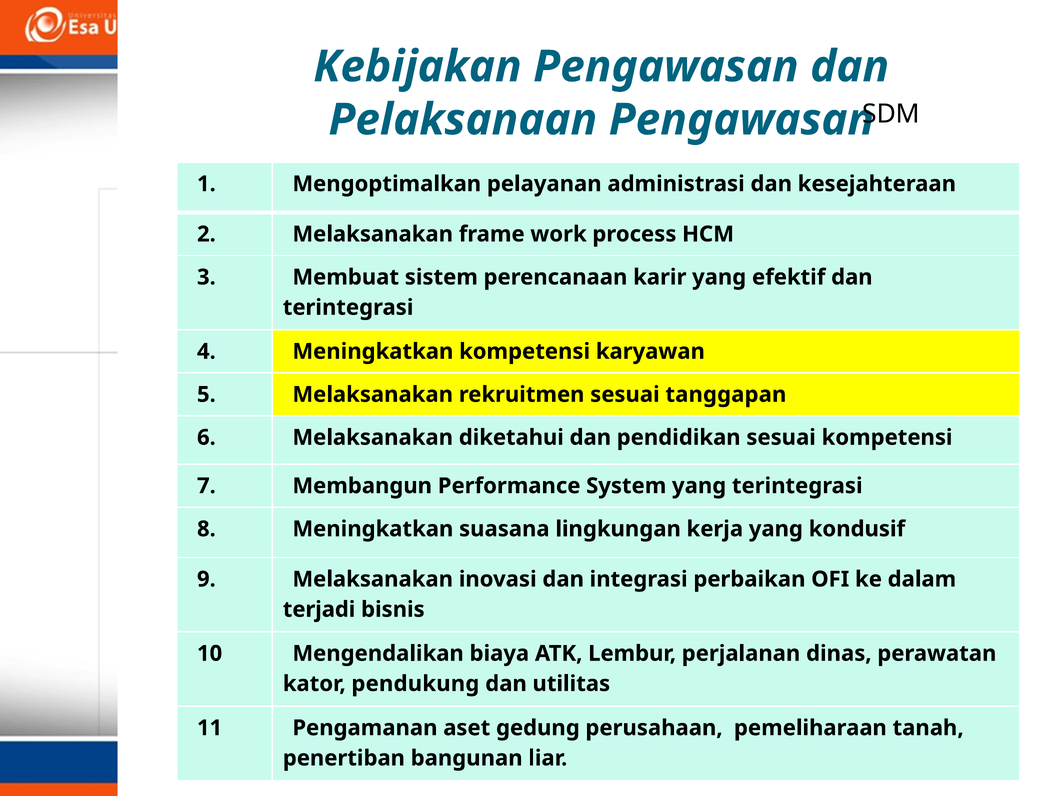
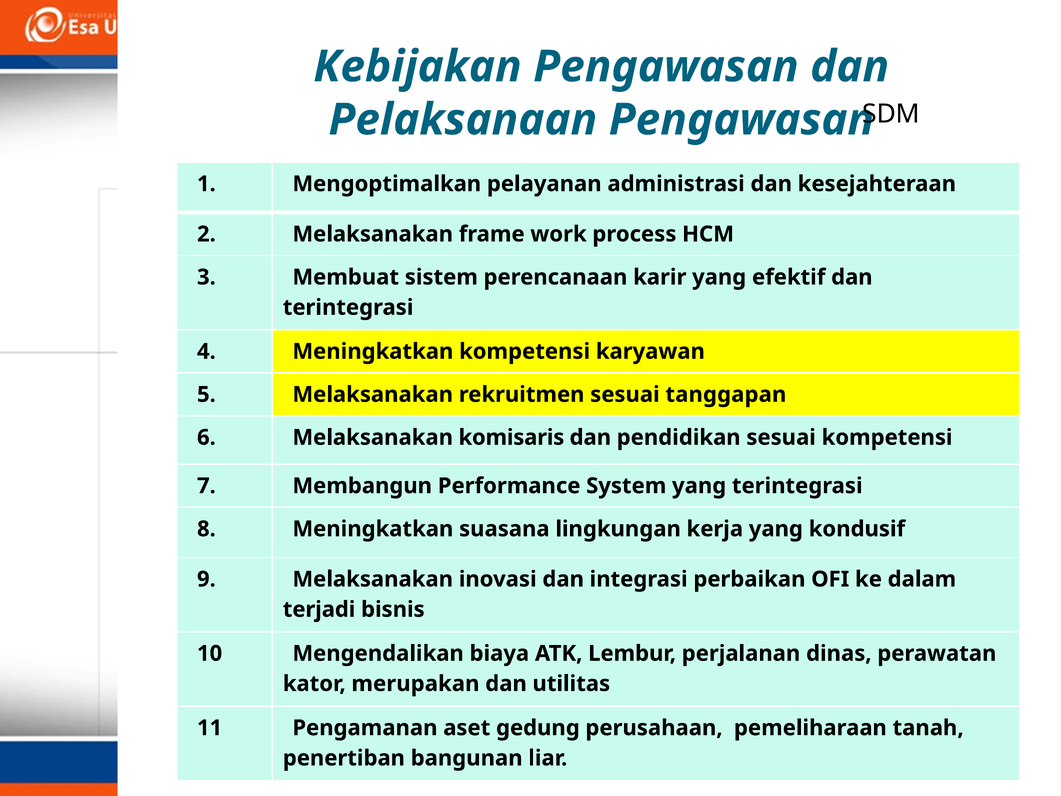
diketahui: diketahui -> komisaris
pendukung: pendukung -> merupakan
